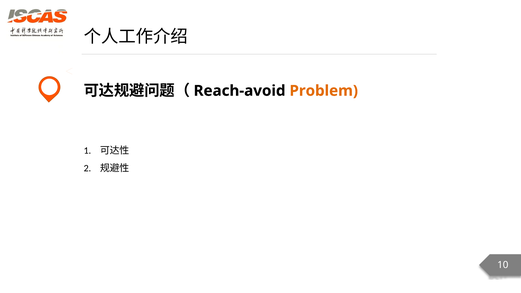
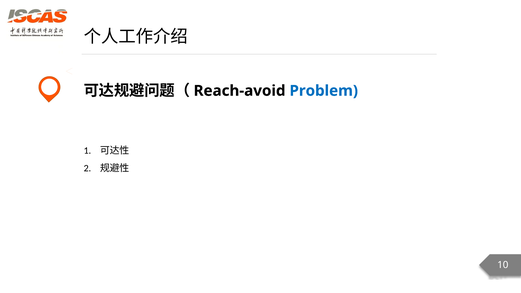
Problem colour: orange -> blue
